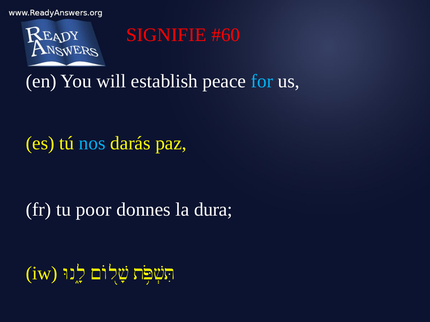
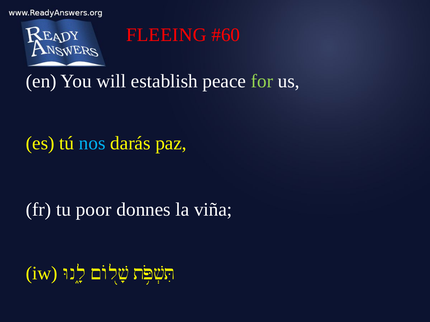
SIGNIFIE: SIGNIFIE -> FLEEING
for colour: light blue -> light green
dura: dura -> viña
